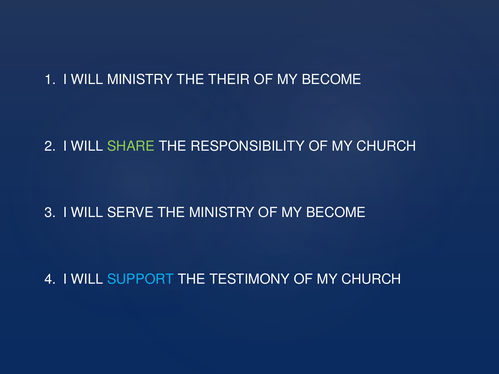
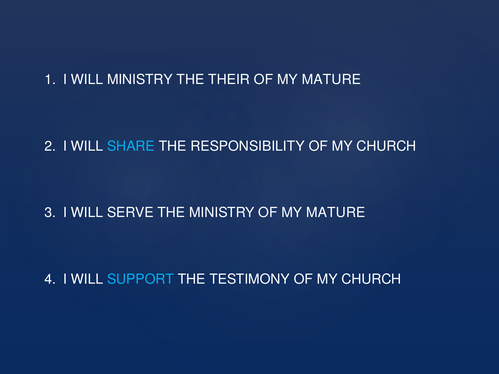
BECOME at (332, 80): BECOME -> MATURE
SHARE colour: light green -> light blue
MINISTRY OF MY BECOME: BECOME -> MATURE
